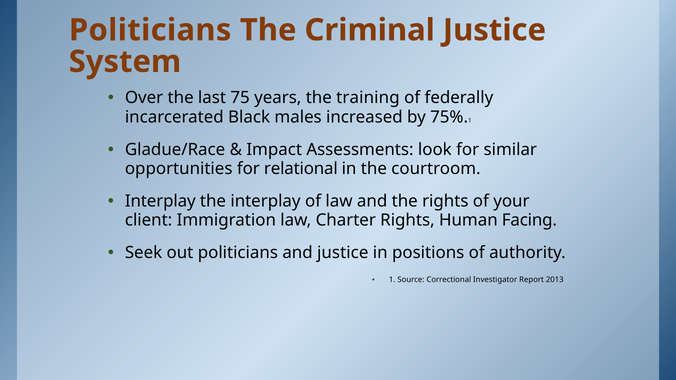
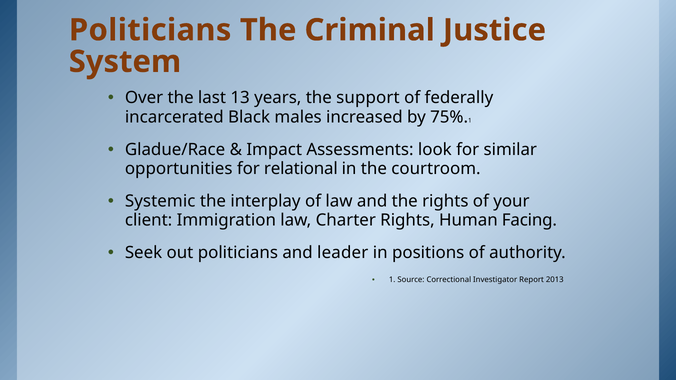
75: 75 -> 13
training: training -> support
Interplay at (160, 201): Interplay -> Systemic
and justice: justice -> leader
